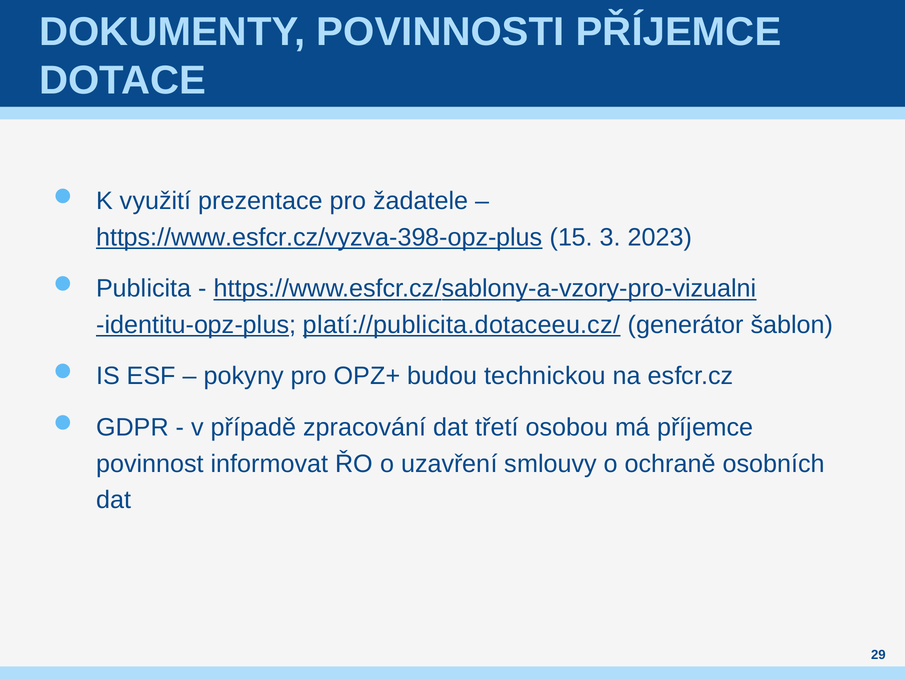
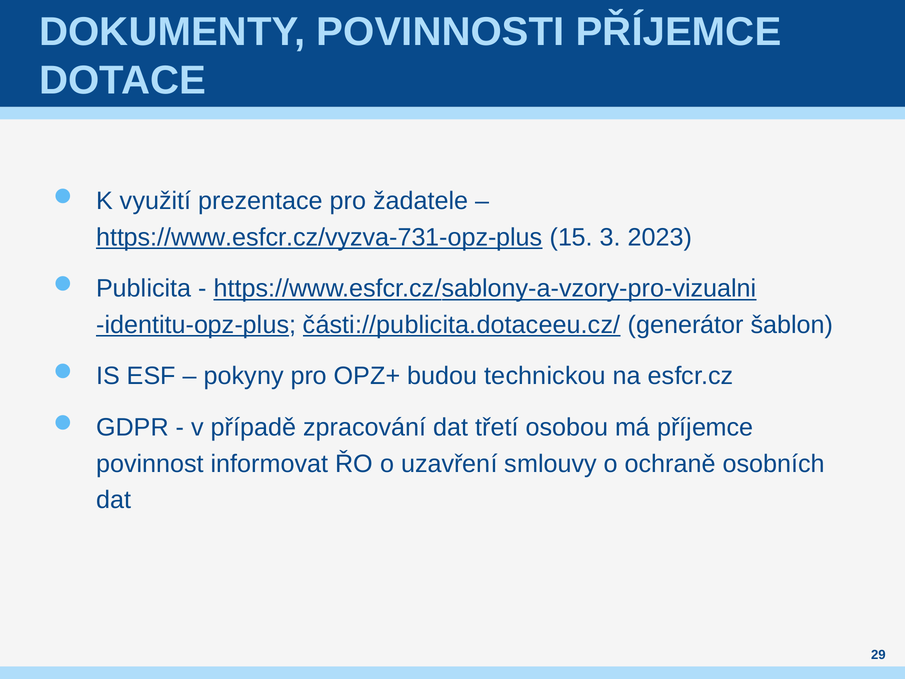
https://www.esfcr.cz/vyzva-398-opz-plus: https://www.esfcr.cz/vyzva-398-opz-plus -> https://www.esfcr.cz/vyzva-731-opz-plus
platí://publicita.dotaceeu.cz/: platí://publicita.dotaceeu.cz/ -> části://publicita.dotaceeu.cz/
